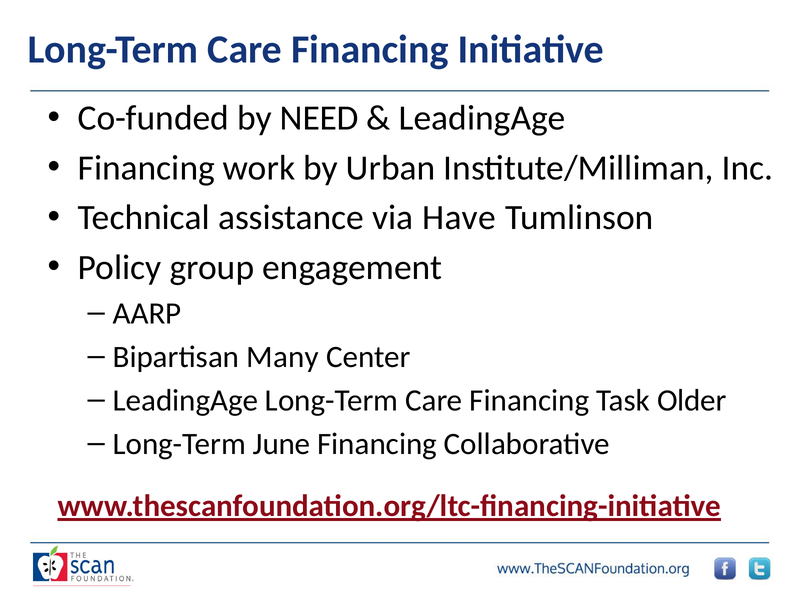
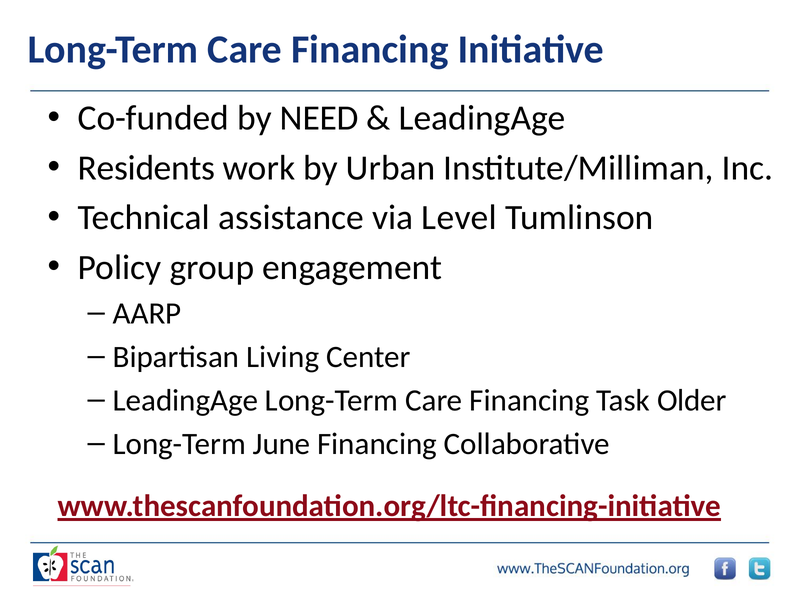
Financing at (146, 168): Financing -> Residents
Have: Have -> Level
Many: Many -> Living
